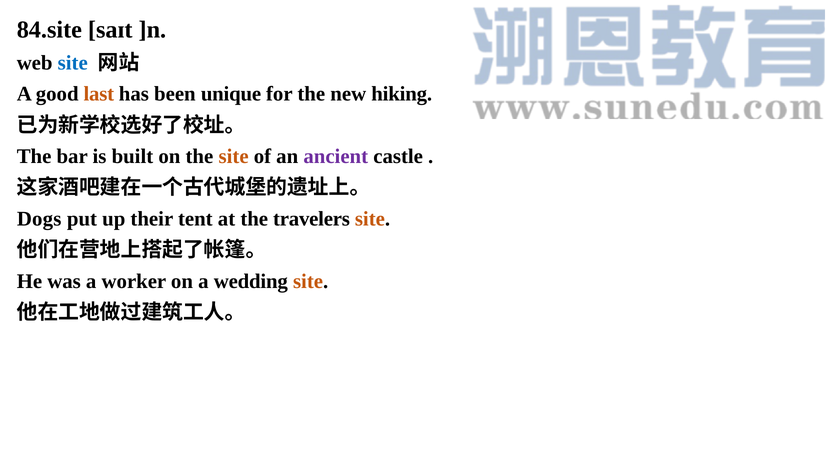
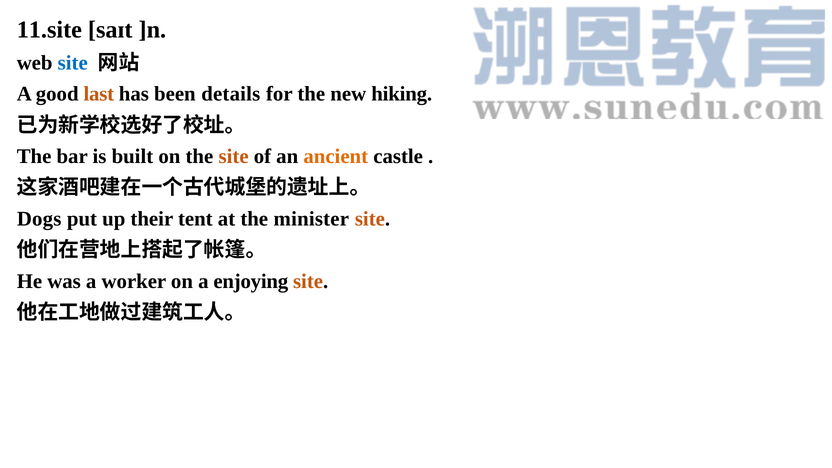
84.site: 84.site -> 11.site
unique: unique -> details
ancient colour: purple -> orange
travelers: travelers -> minister
wedding: wedding -> enjoying
